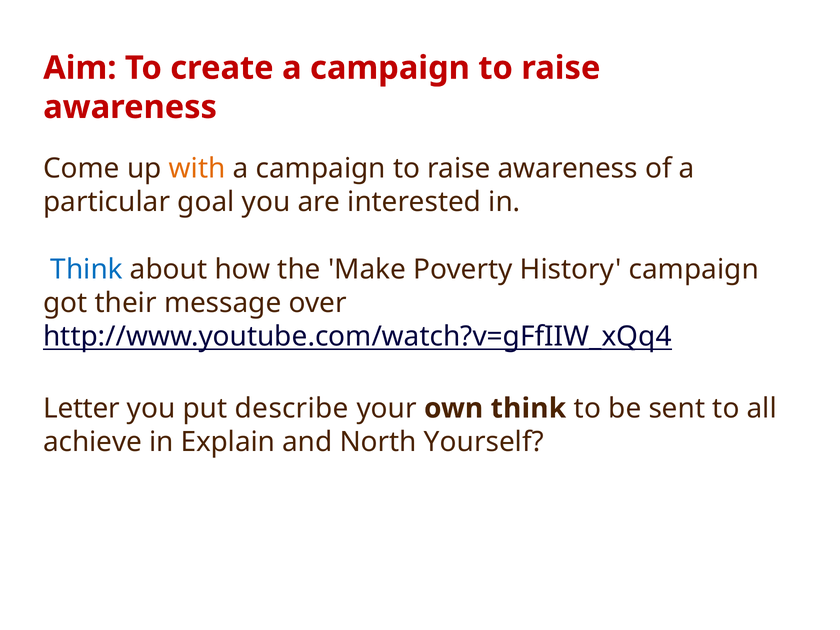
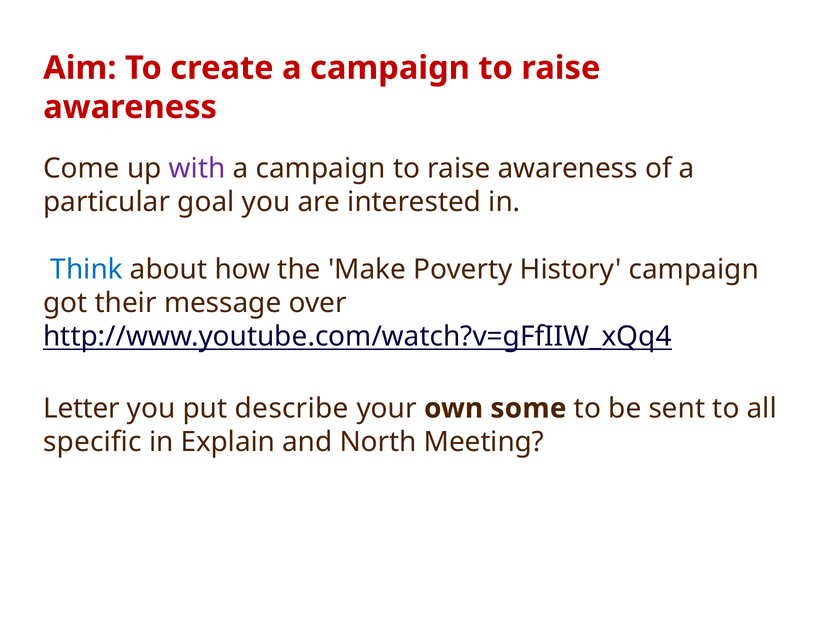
with colour: orange -> purple
own think: think -> some
achieve: achieve -> specific
Yourself: Yourself -> Meeting
